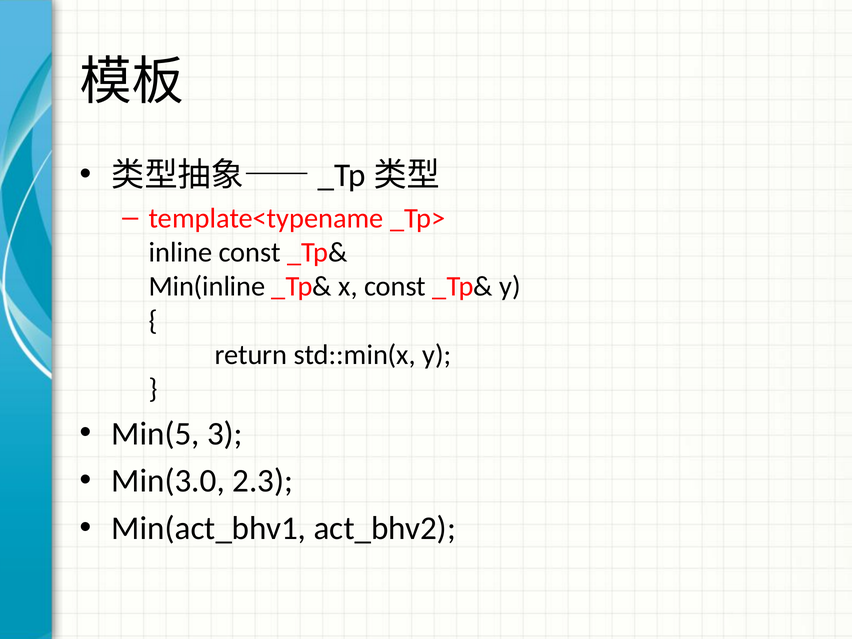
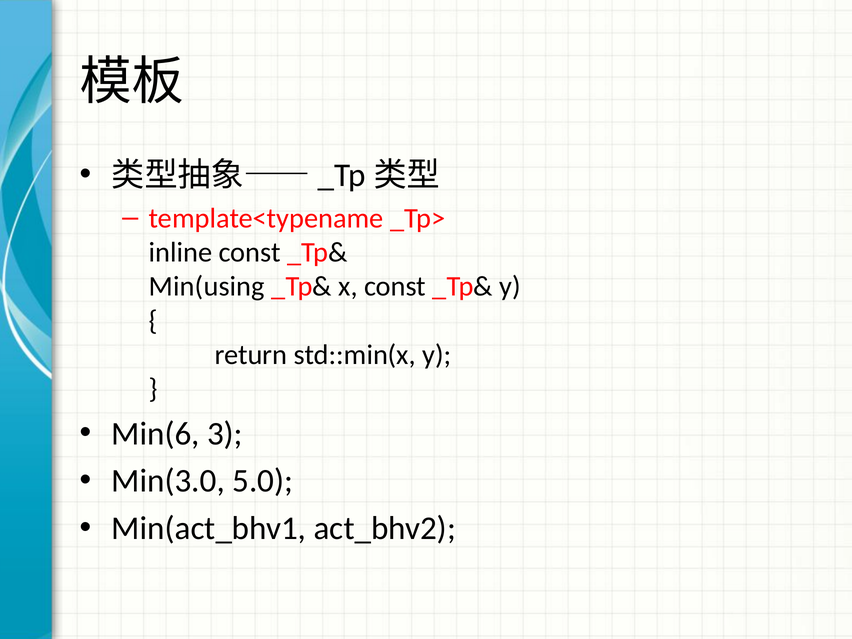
Min(inline: Min(inline -> Min(using
Min(5: Min(5 -> Min(6
2.3: 2.3 -> 5.0
